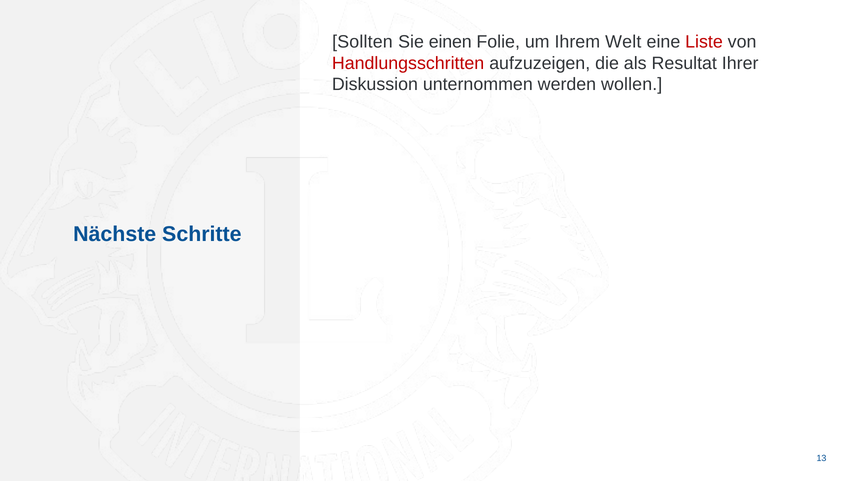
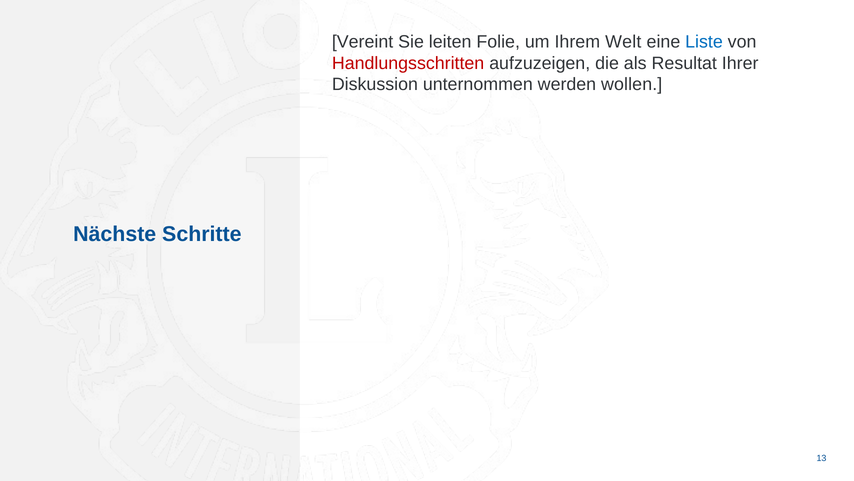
Sollten: Sollten -> Vereint
einen: einen -> leiten
Liste colour: red -> blue
